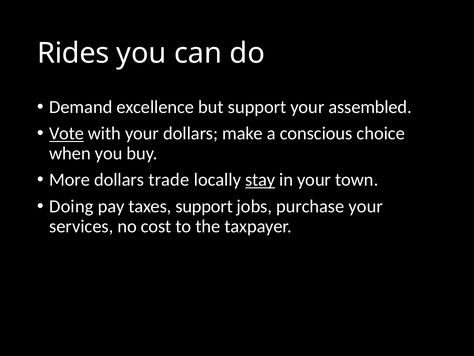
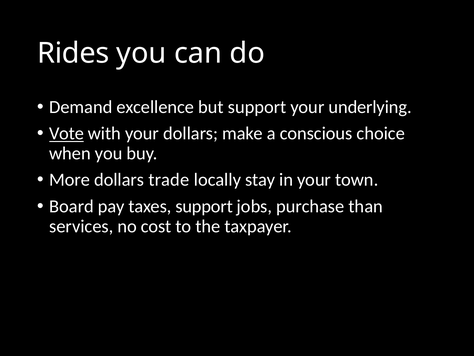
assembled: assembled -> underlying
stay underline: present -> none
Doing: Doing -> Board
purchase your: your -> than
